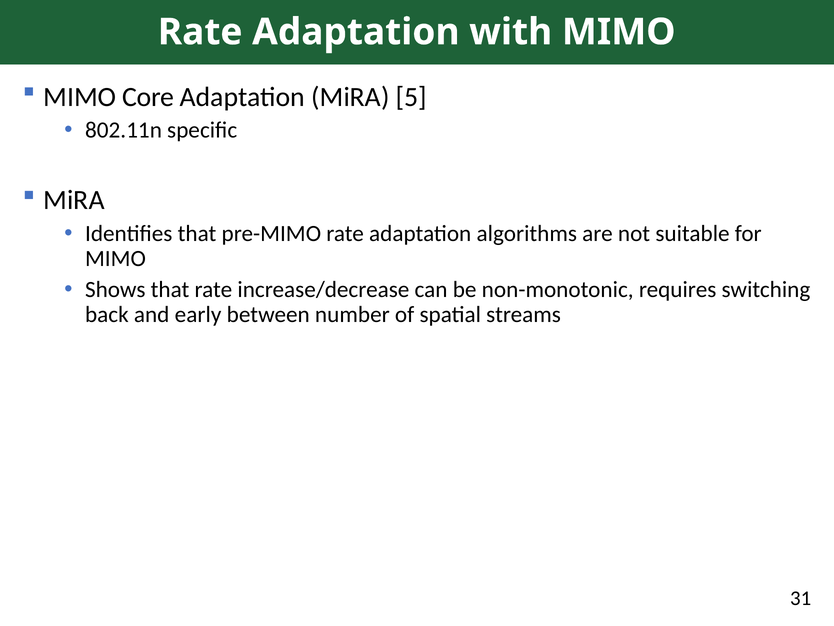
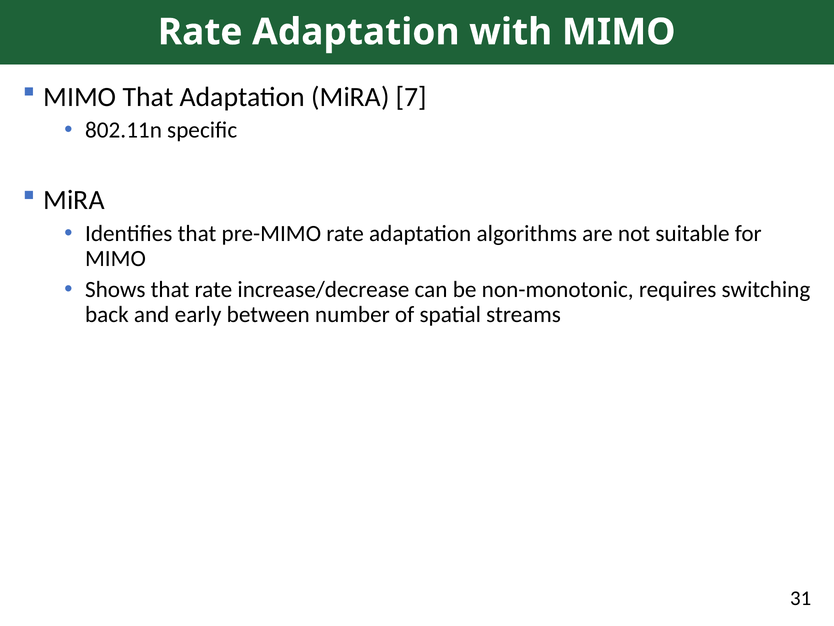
MIMO Core: Core -> That
5: 5 -> 7
